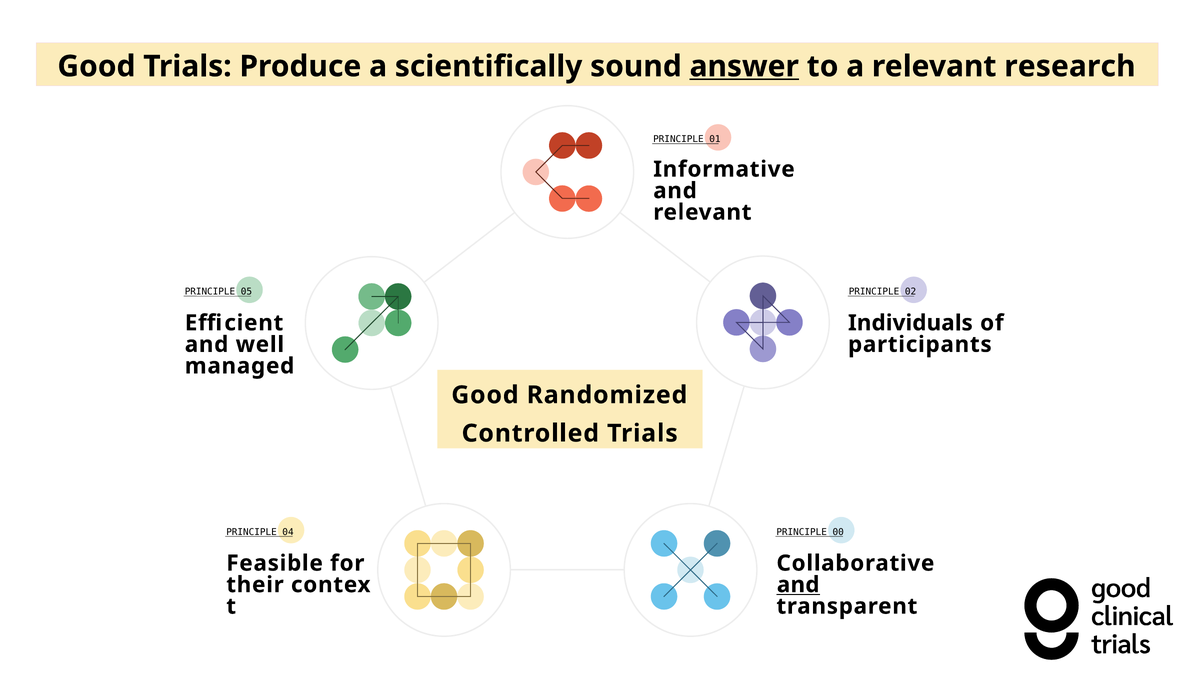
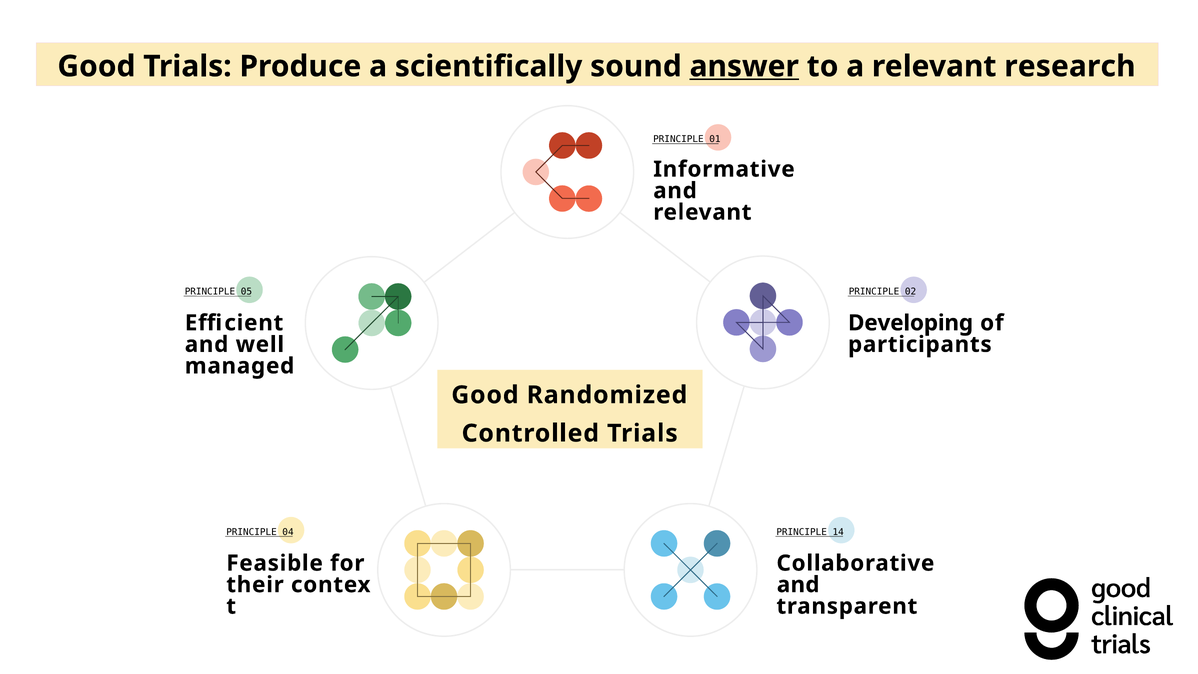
Individuals: Individuals -> Developing
00: 00 -> 14
and at (798, 585) underline: present -> none
